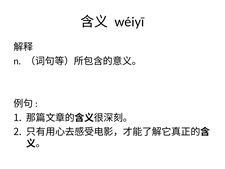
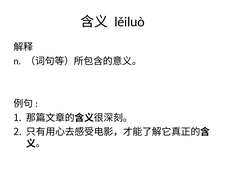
wéiyī: wéiyī -> lěiluò
